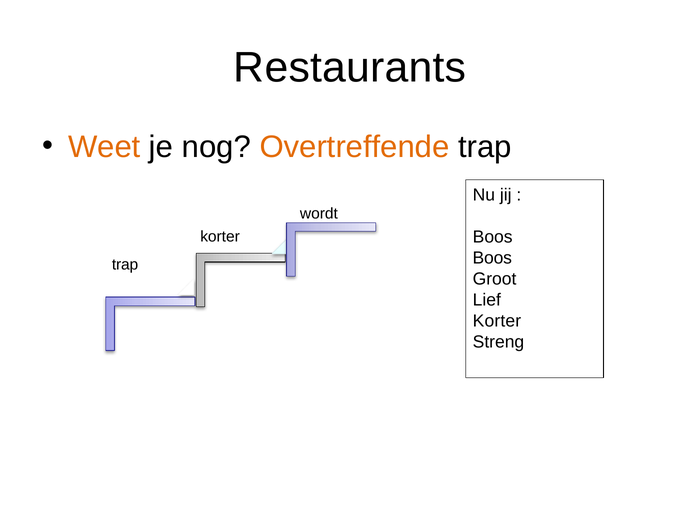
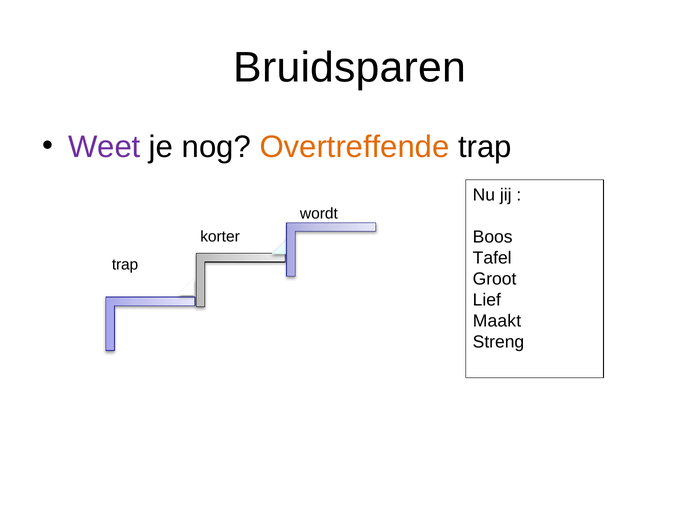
Restaurants: Restaurants -> Bruidsparen
Weet colour: orange -> purple
Boos at (492, 258): Boos -> Tafel
Korter at (497, 321): Korter -> Maakt
